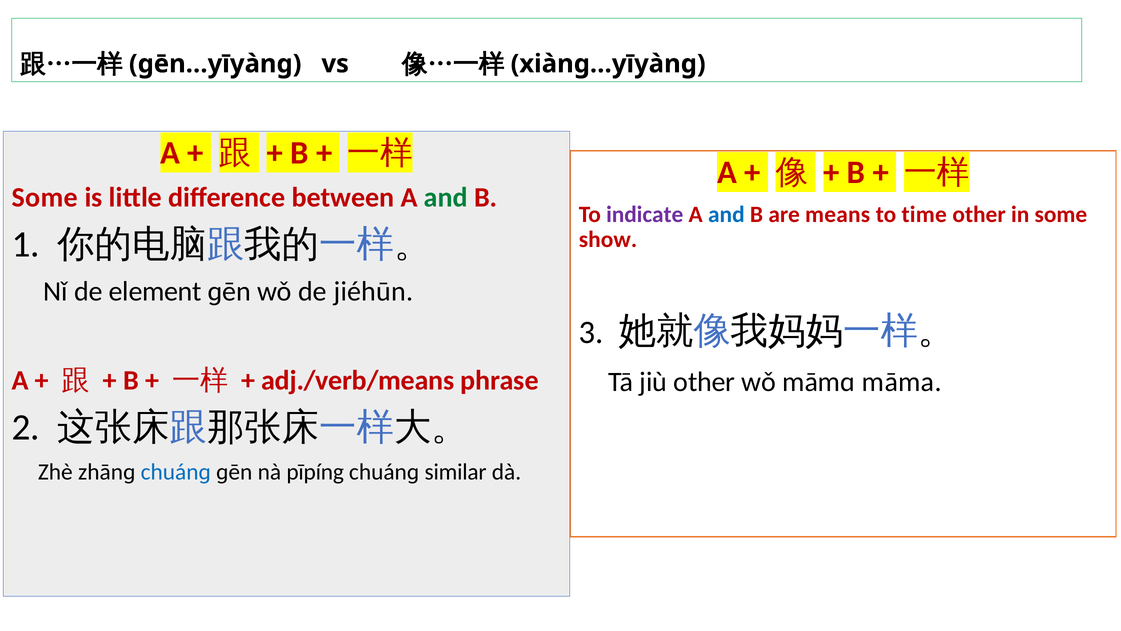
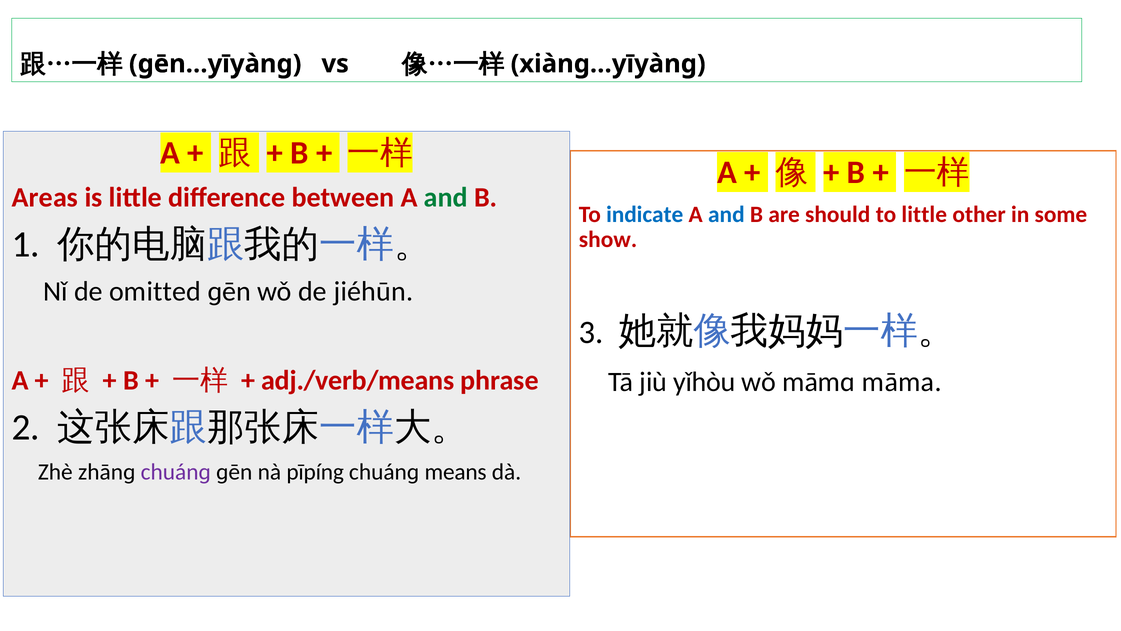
Some at (45, 197): Some -> Areas
indicate colour: purple -> blue
means: means -> should
to time: time -> little
element: element -> omitted
jiù other: other -> yǐhòu
chuánɡ at (176, 472) colour: blue -> purple
similar: similar -> means
